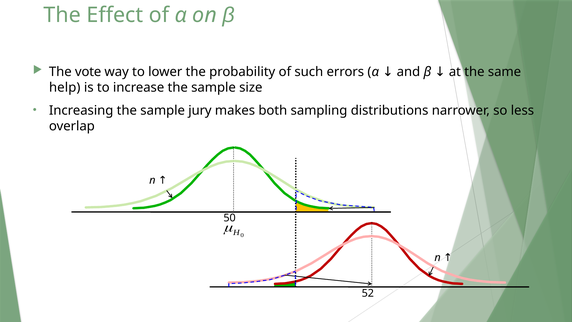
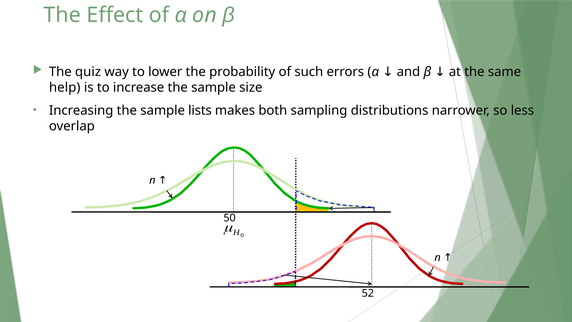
vote: vote -> quiz
jury: jury -> lists
